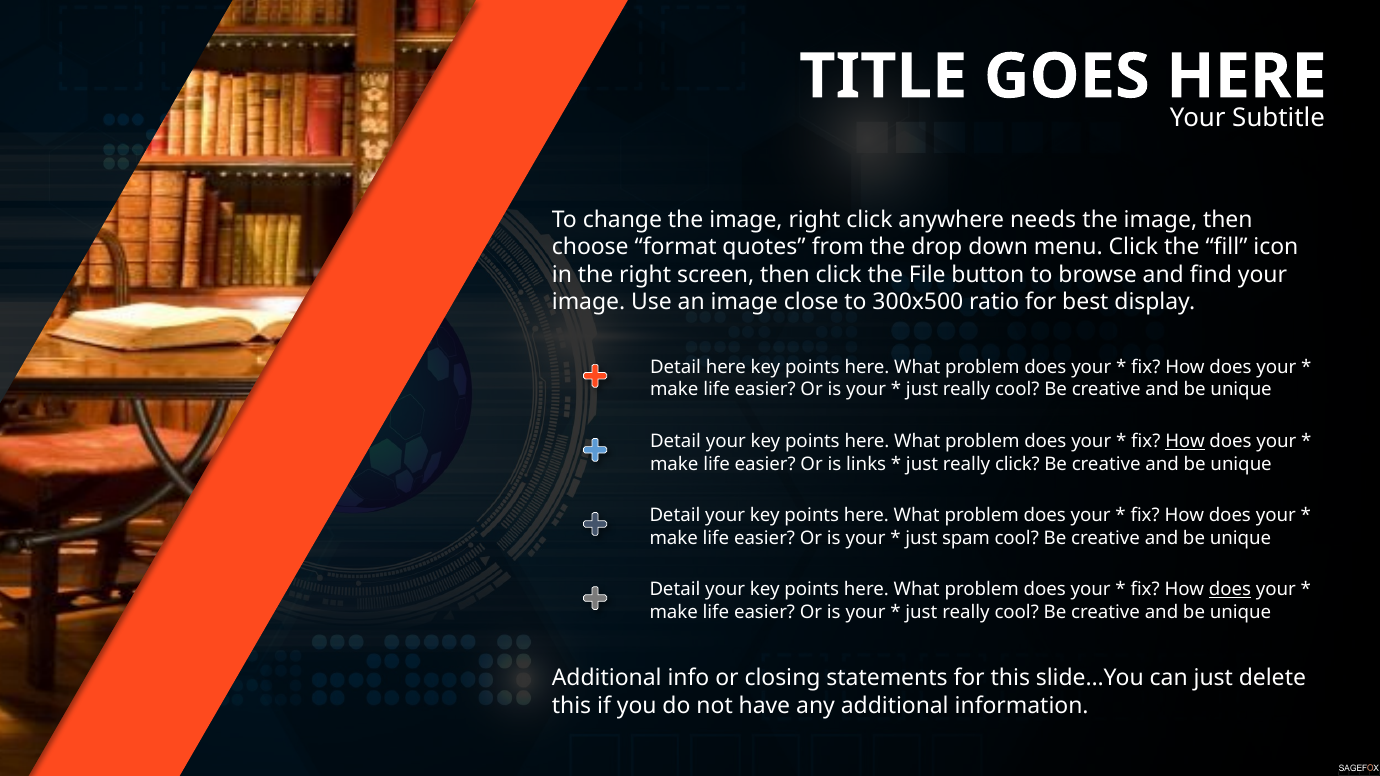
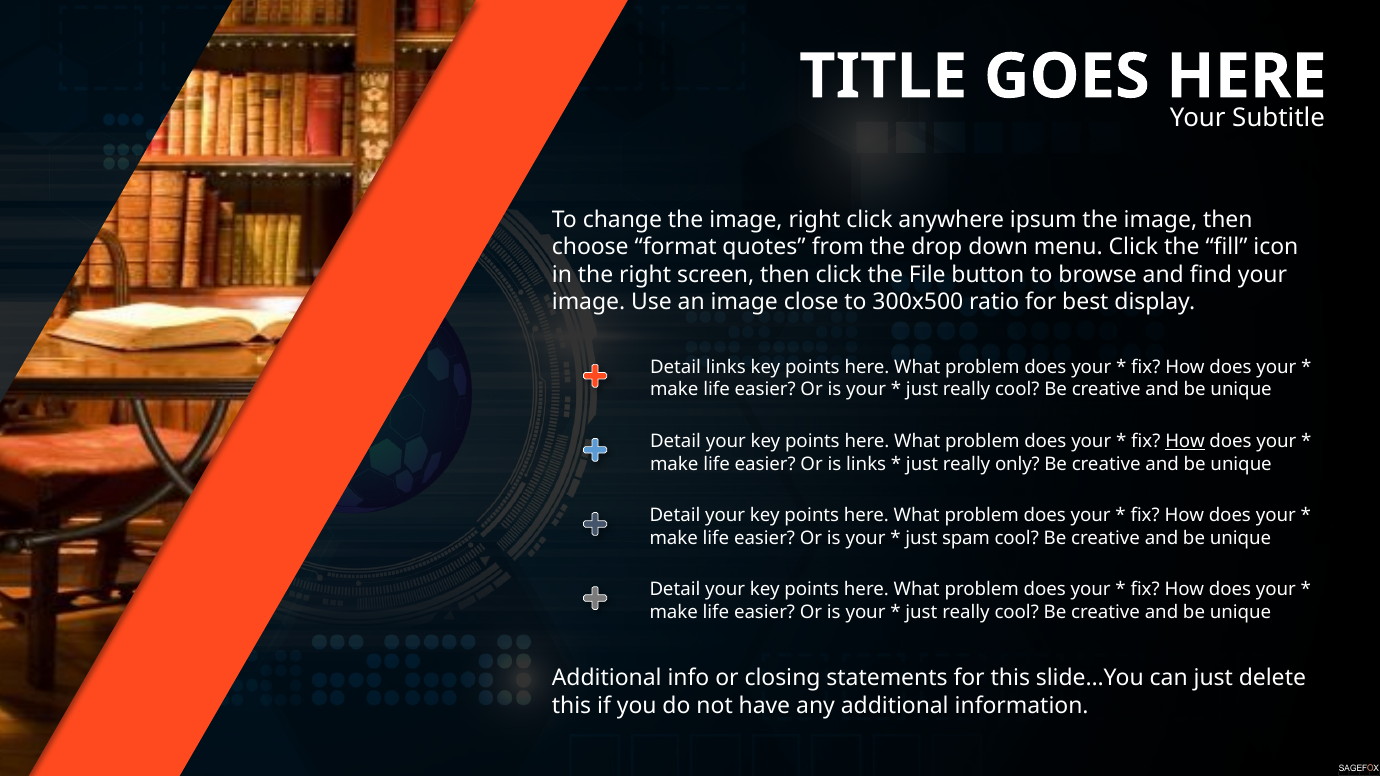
needs: needs -> ipsum
Detail here: here -> links
really click: click -> only
does at (1230, 590) underline: present -> none
